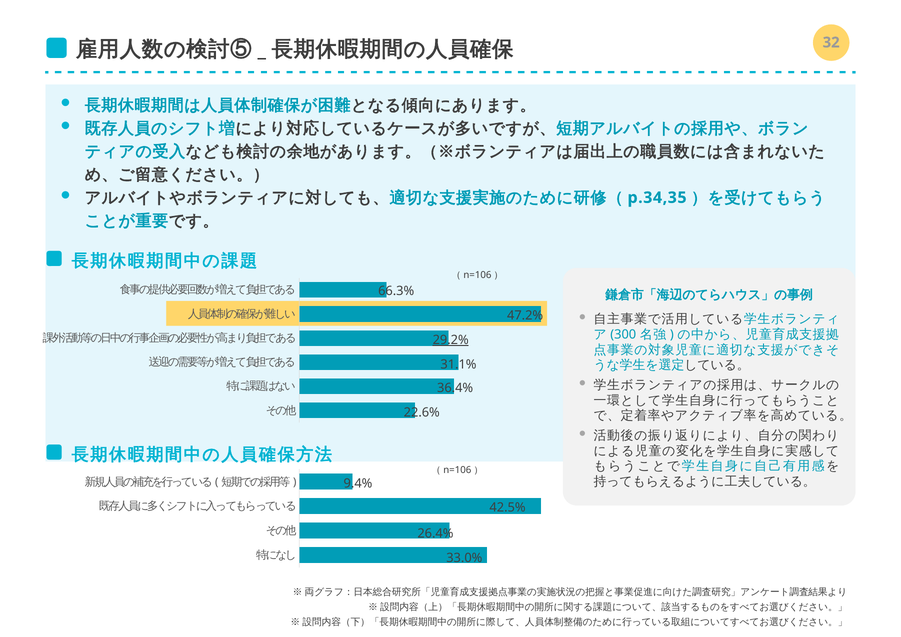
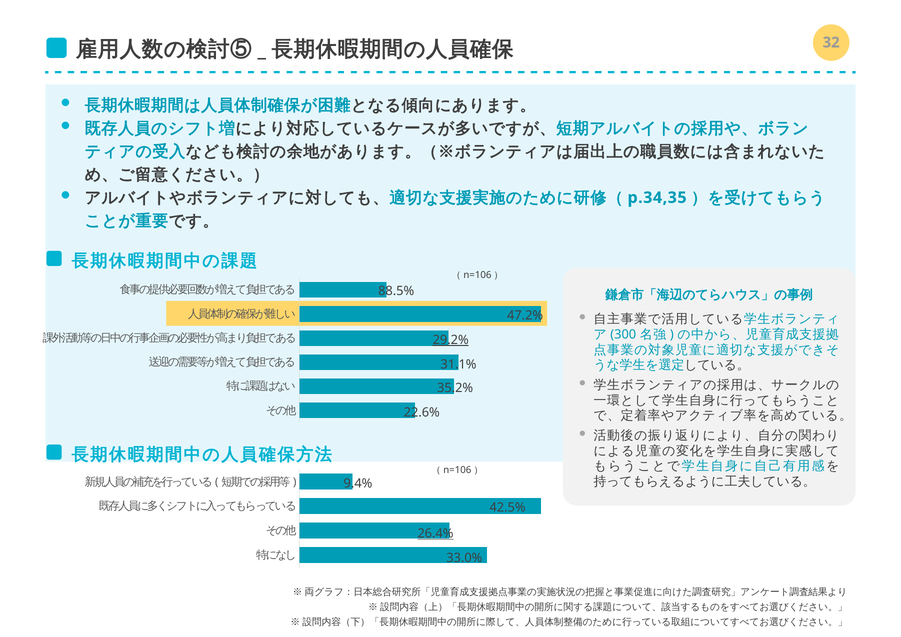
66.3%: 66.3% -> 88.5%
36.4%: 36.4% -> 35.2%
26.4% underline: none -> present
